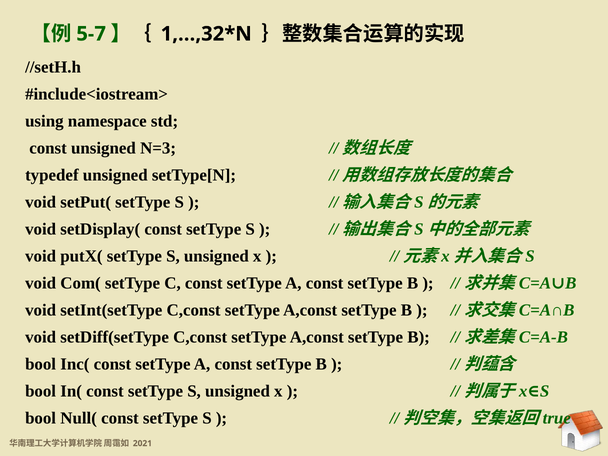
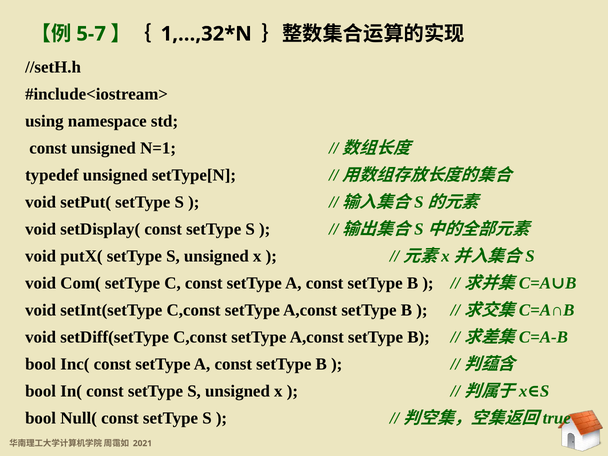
N=3: N=3 -> N=1
